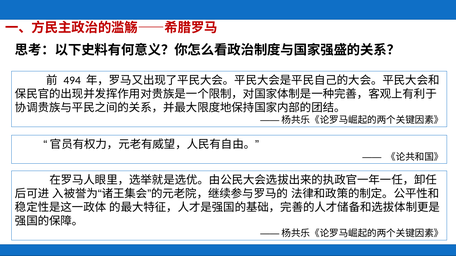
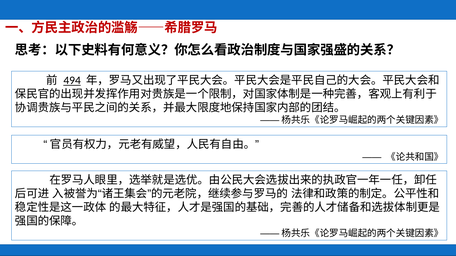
494 underline: none -> present
